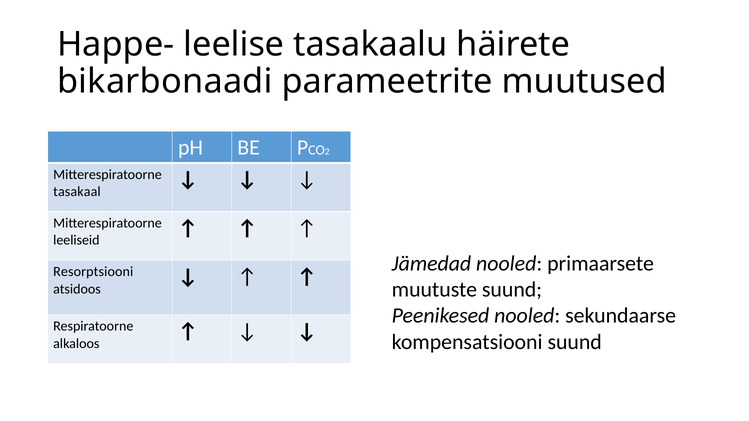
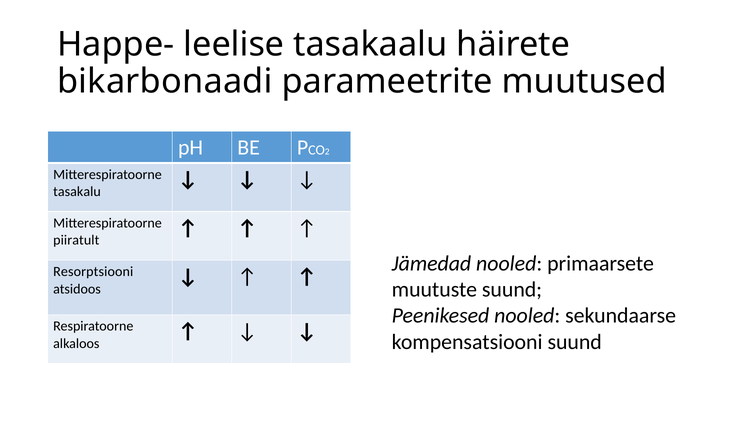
tasakaal: tasakaal -> tasakalu
leeliseid: leeliseid -> piiratult
